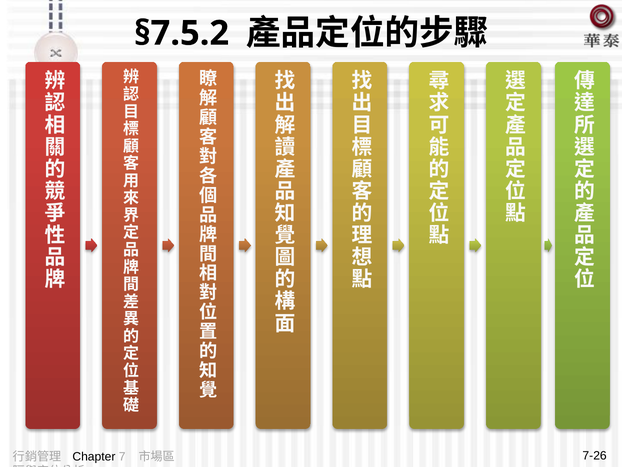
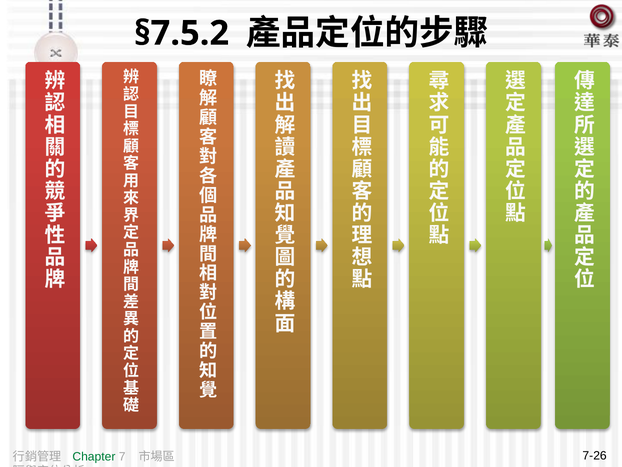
Chapter colour: black -> green
